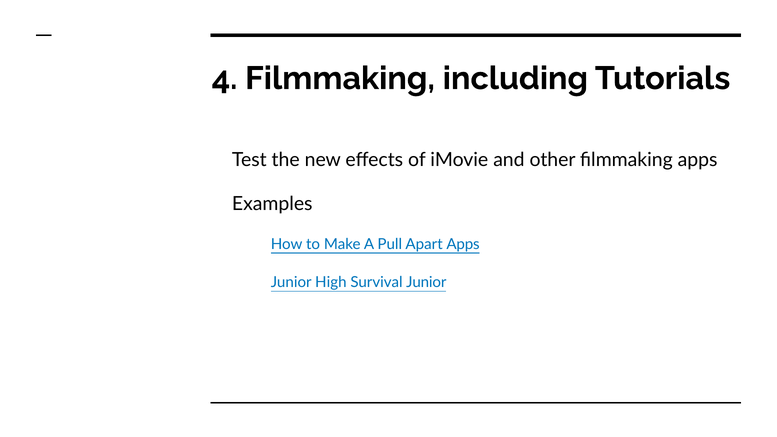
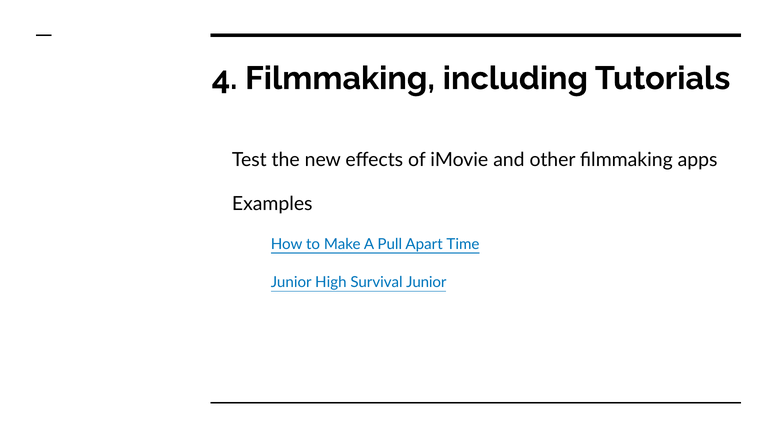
Apart Apps: Apps -> Time
